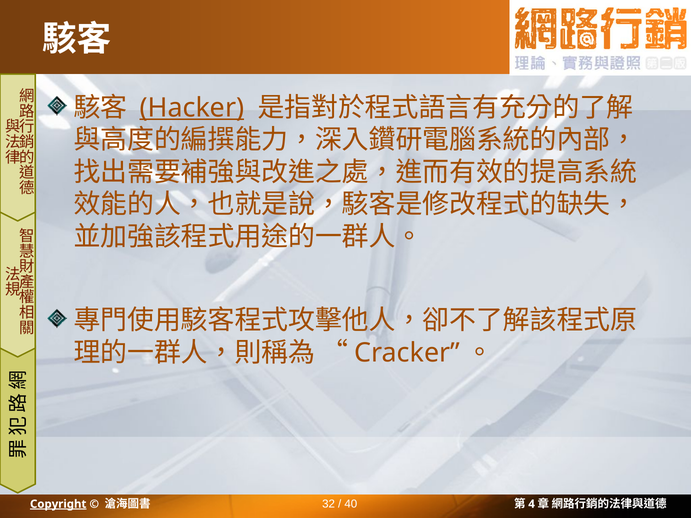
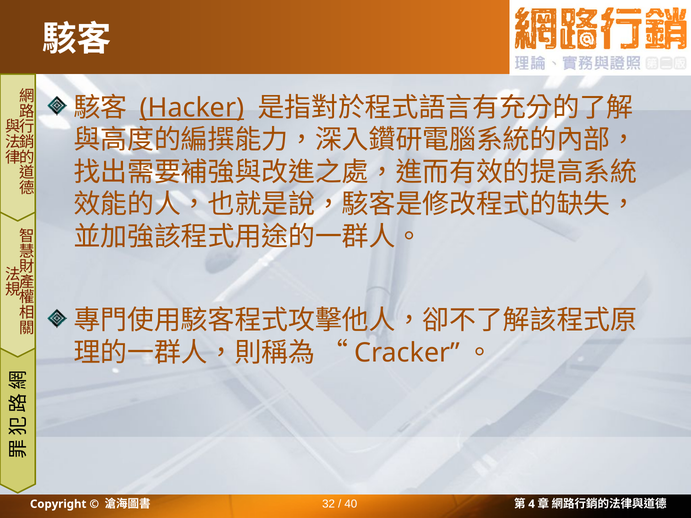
Copyright underline: present -> none
